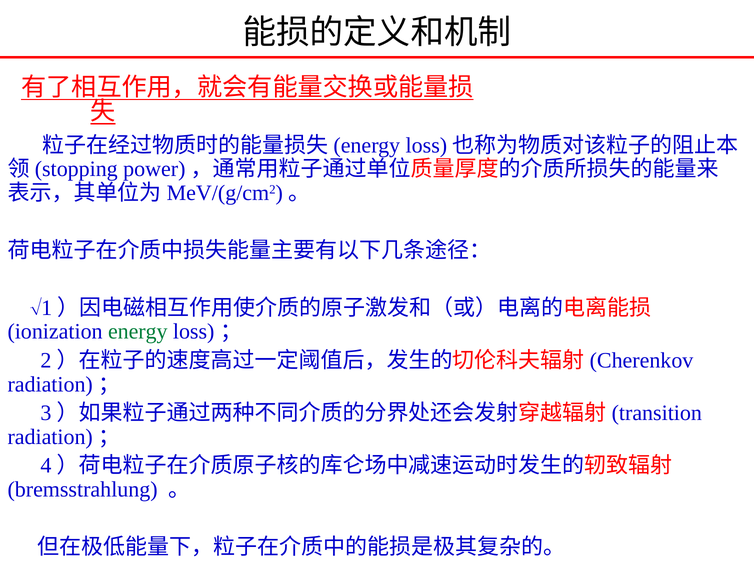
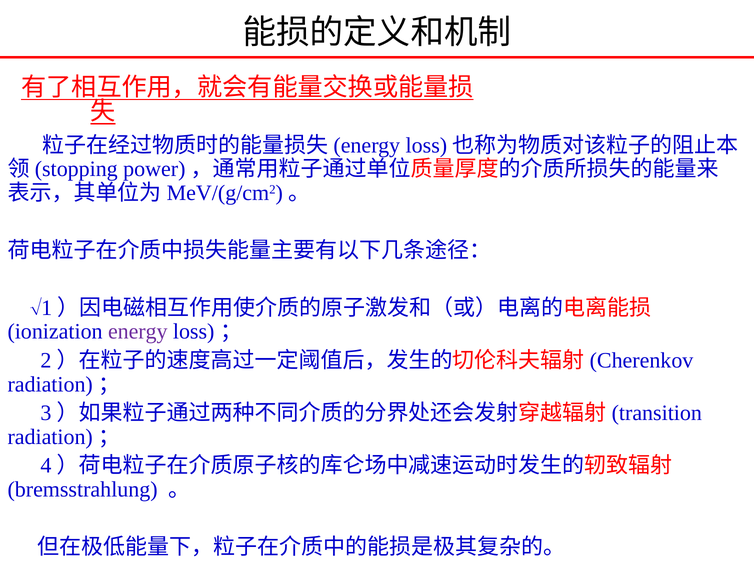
energy colour: green -> purple
